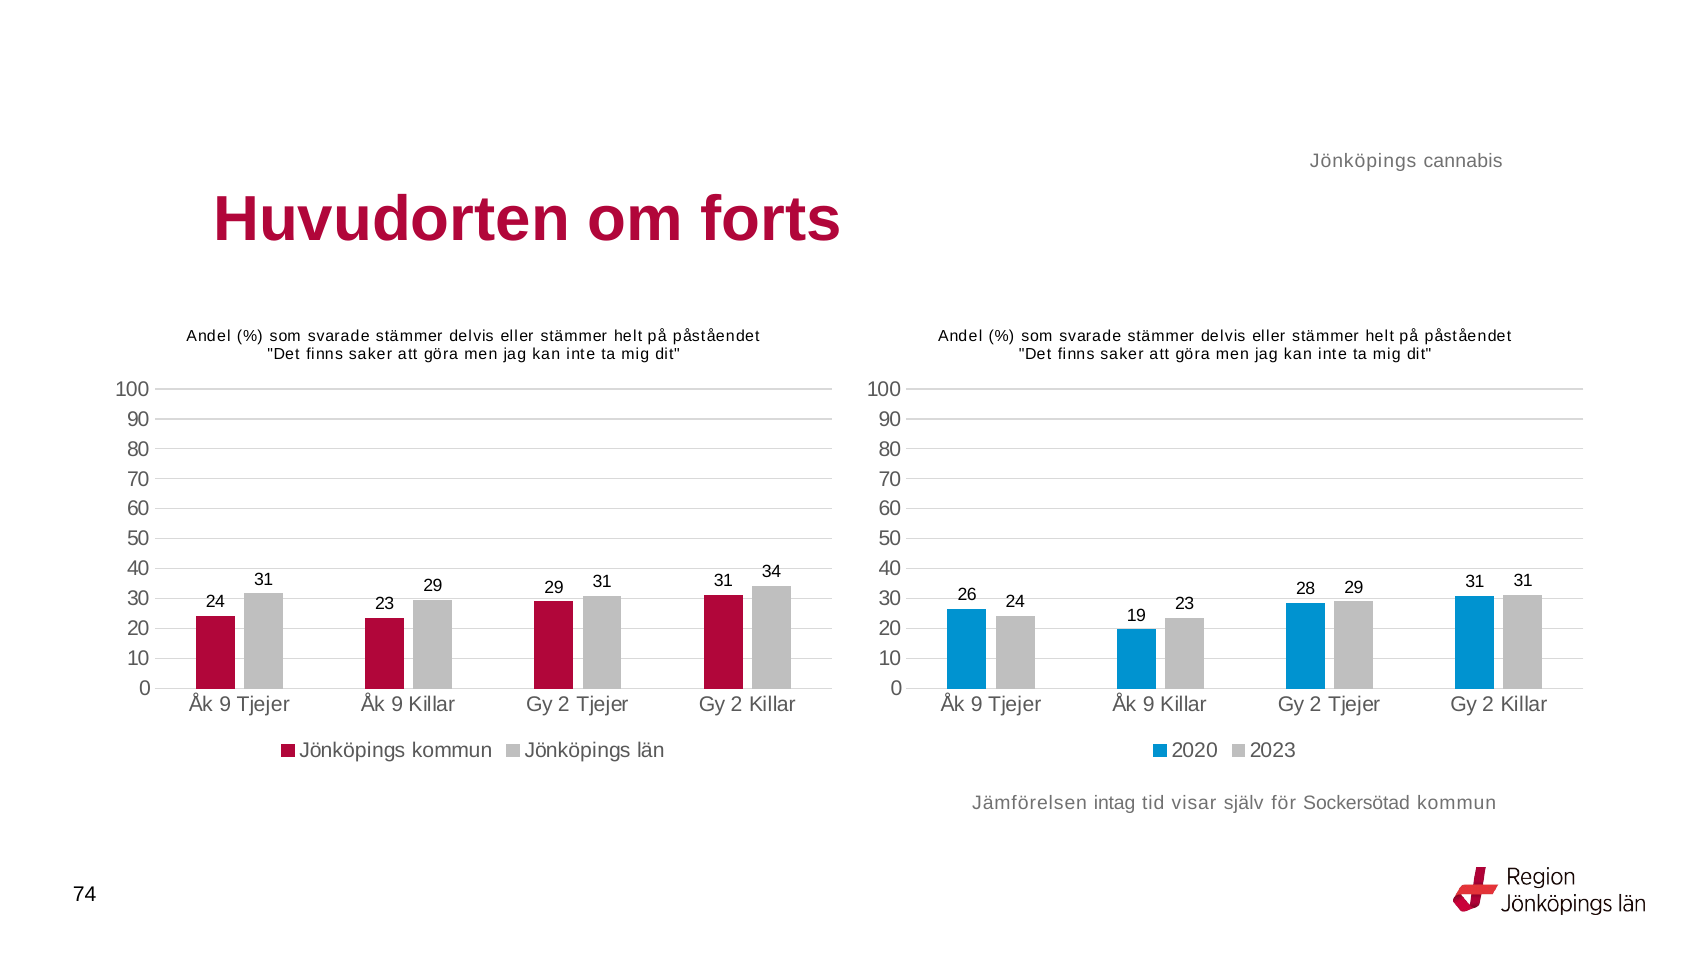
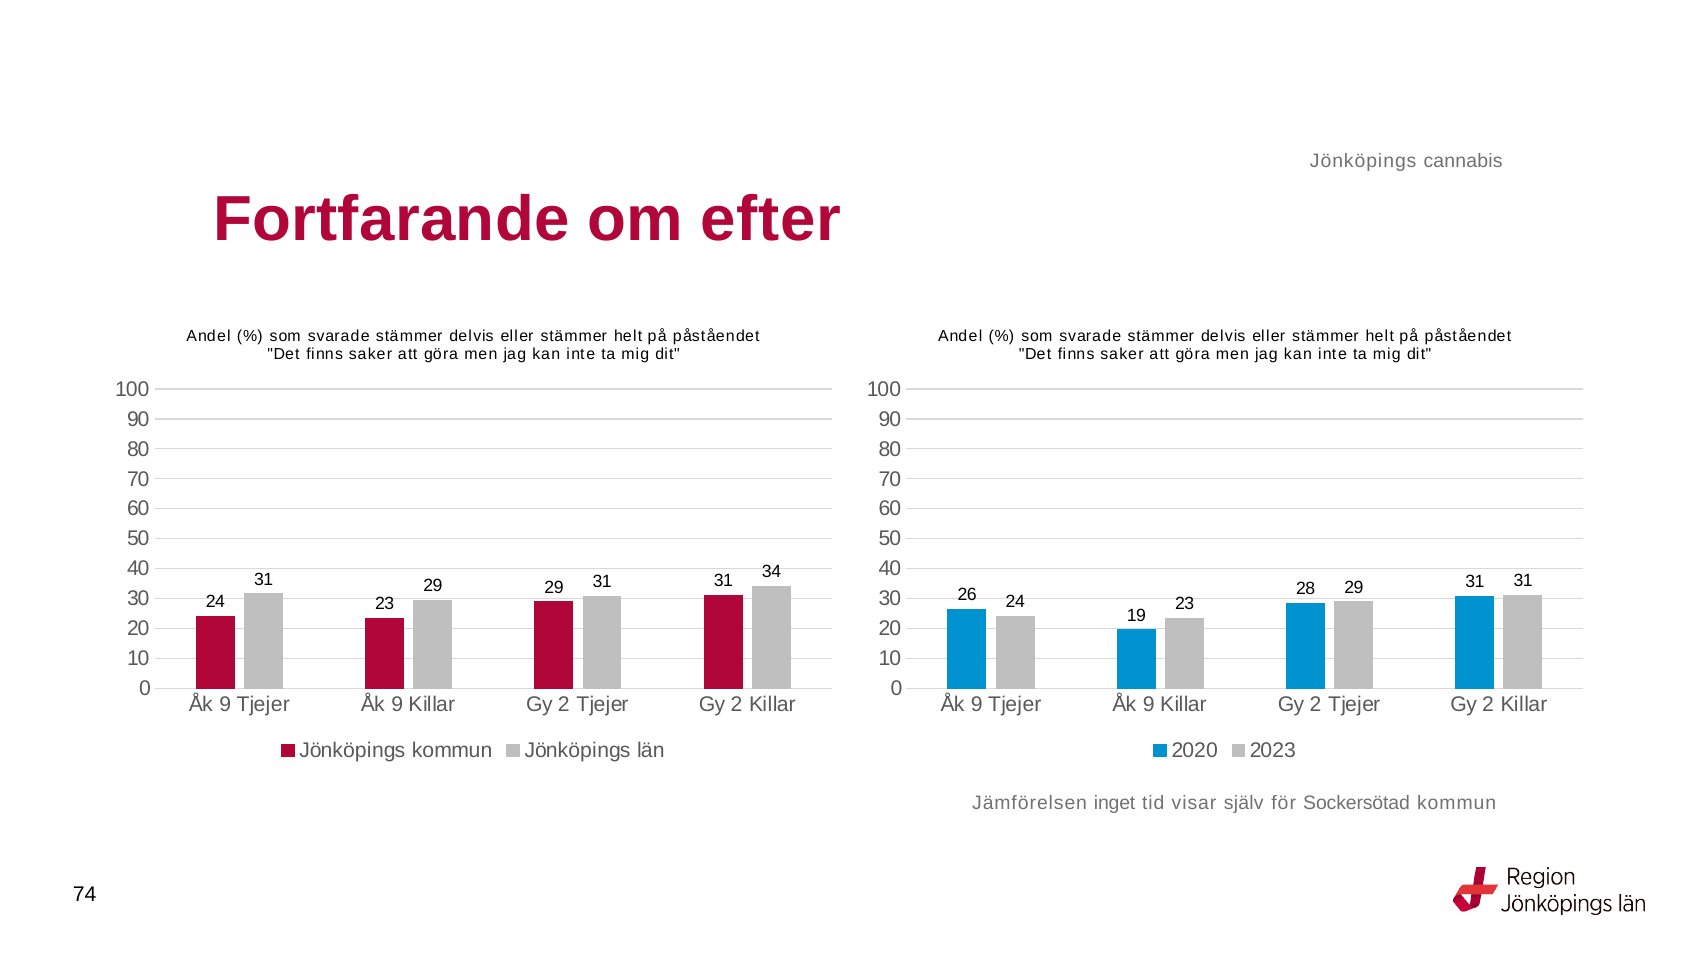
Huvudorten: Huvudorten -> Fortfarande
forts: forts -> efter
intag: intag -> inget
